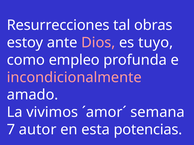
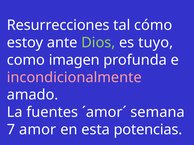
obras: obras -> cómo
Dios colour: pink -> light green
empleo: empleo -> imagen
vivimos: vivimos -> fuentes
autor: autor -> amor
